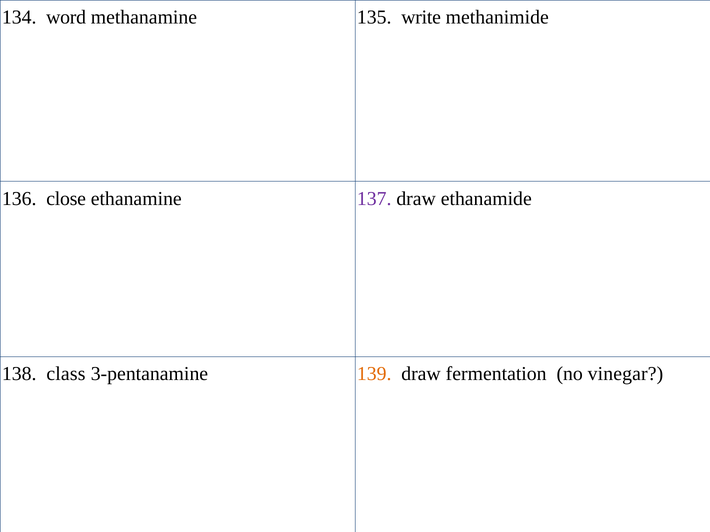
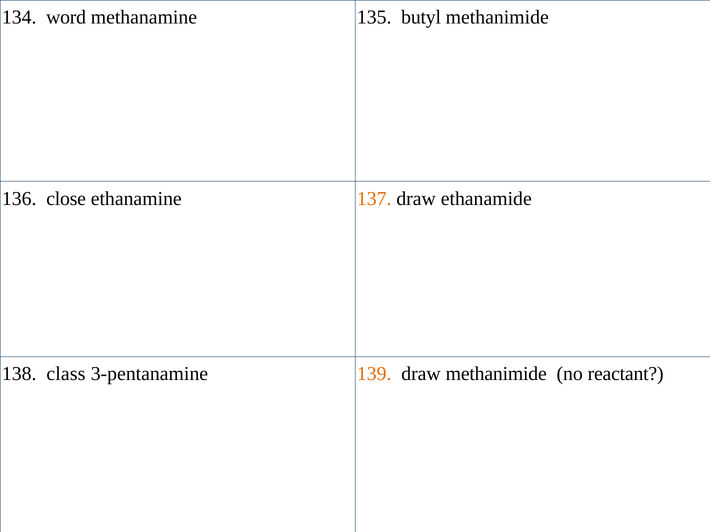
write: write -> butyl
137 colour: purple -> orange
draw fermentation: fermentation -> methanimide
vinegar: vinegar -> reactant
